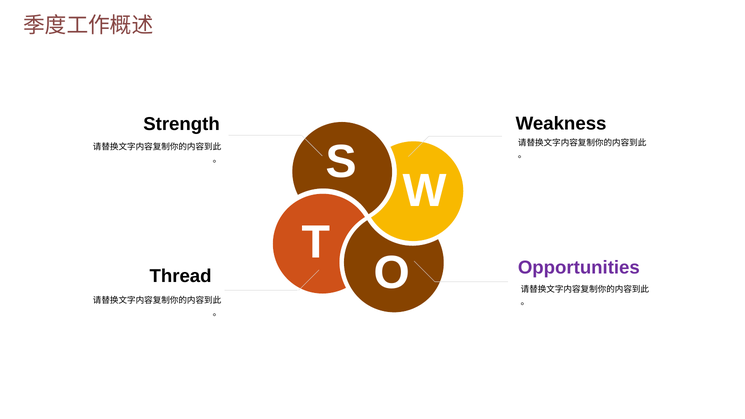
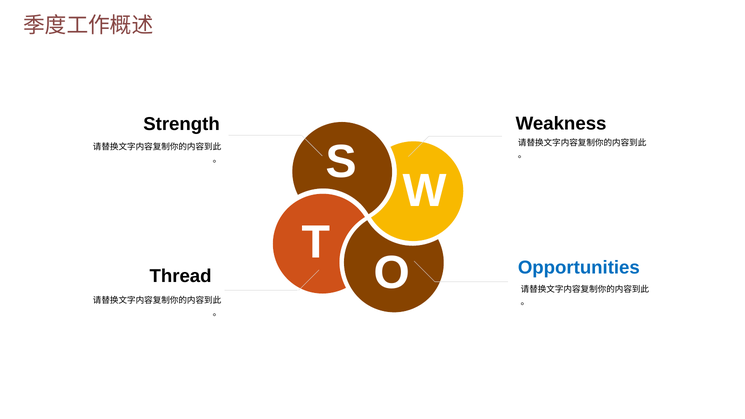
Opportunities colour: purple -> blue
